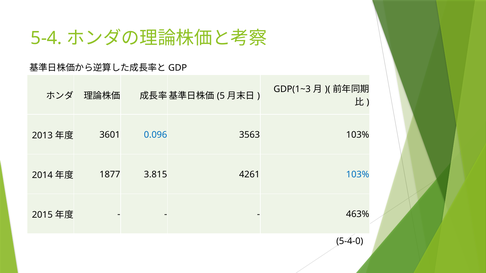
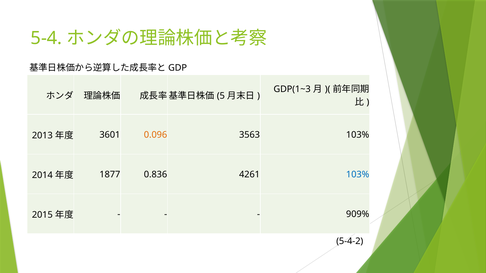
0.096 colour: blue -> orange
3.815: 3.815 -> 0.836
463%: 463% -> 909%
5-4-0: 5-4-0 -> 5-4-2
